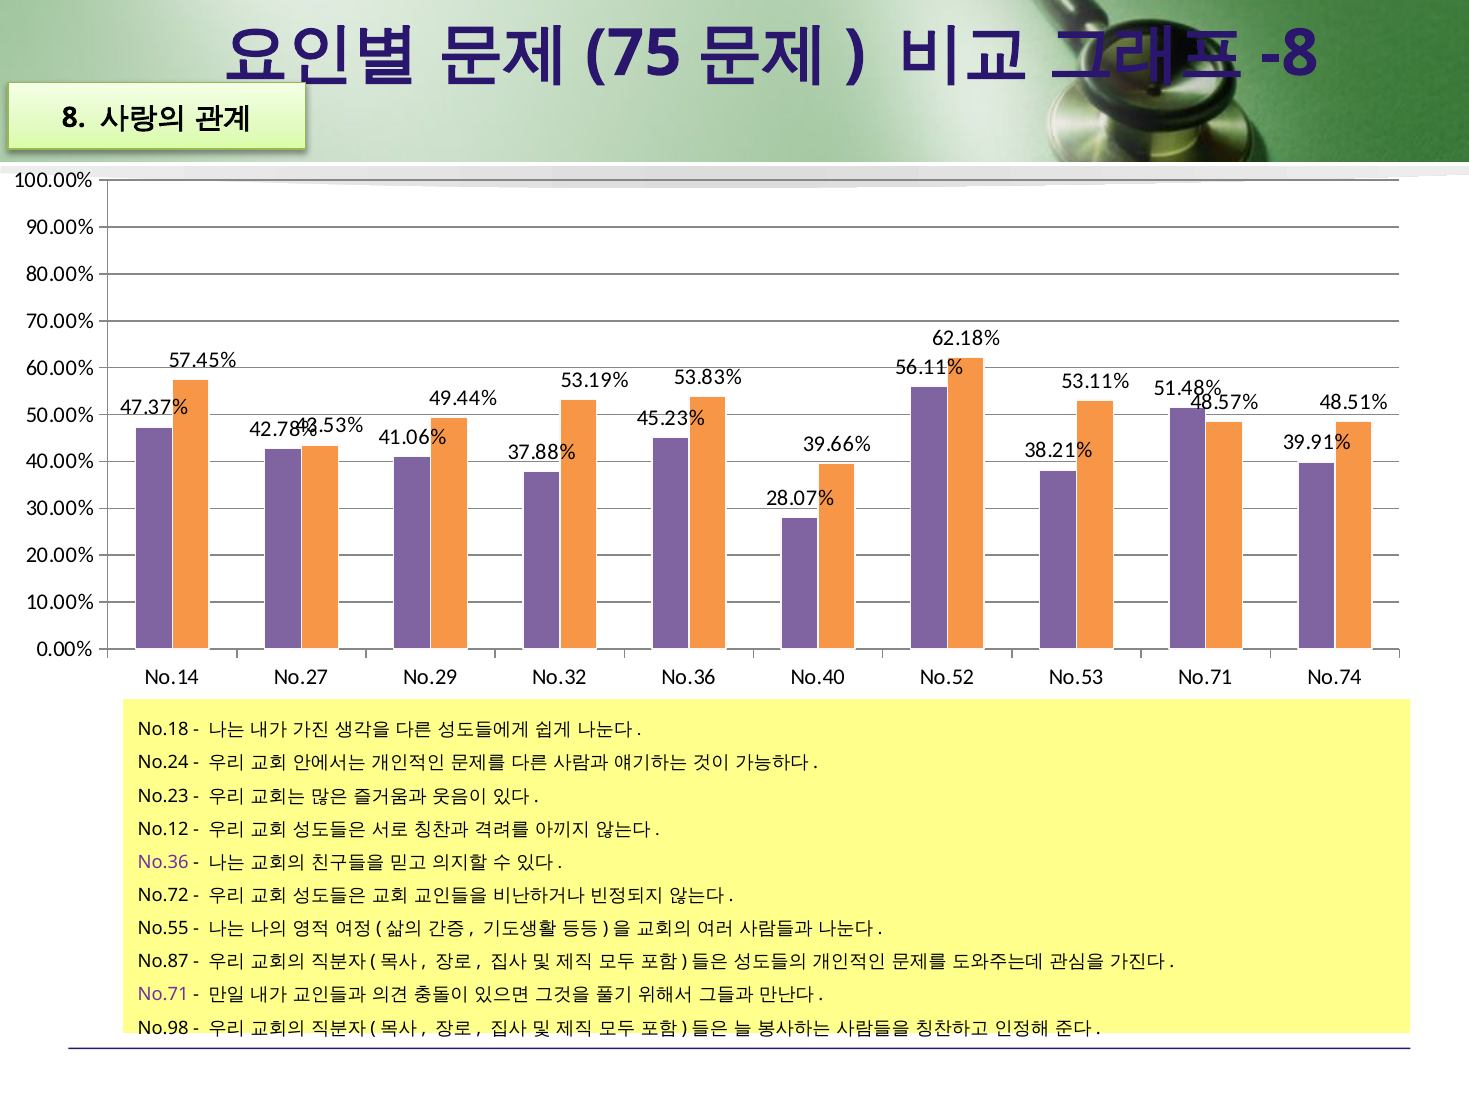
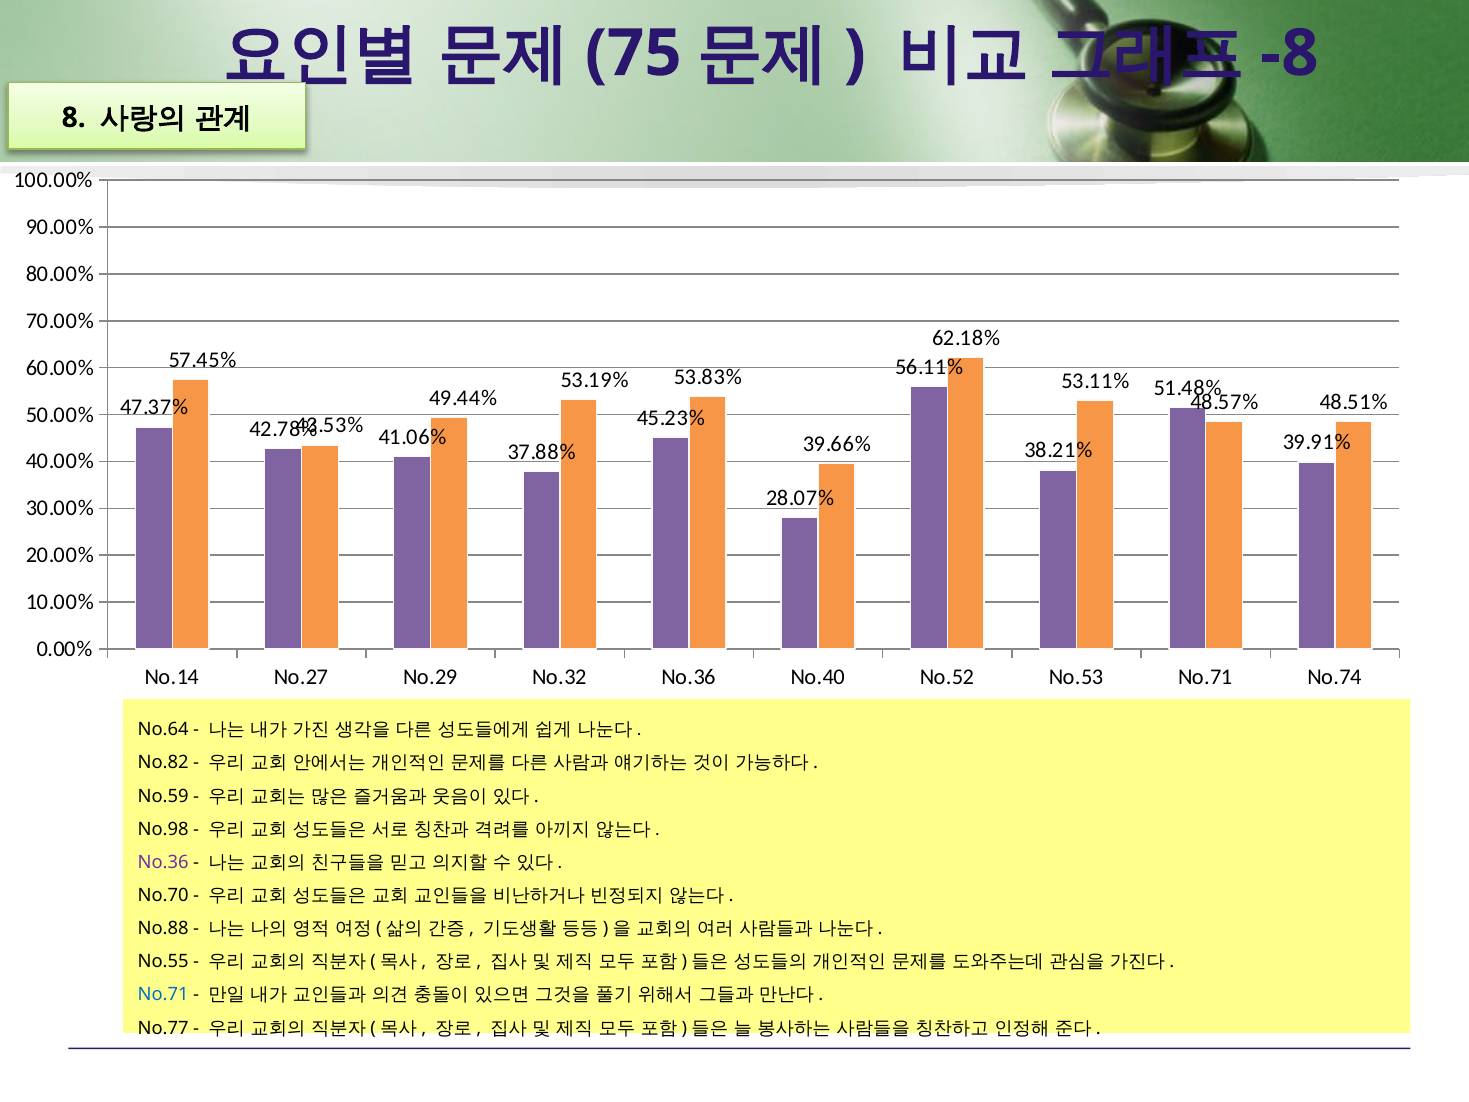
No.18: No.18 -> No.64
No.24: No.24 -> No.82
No.23: No.23 -> No.59
No.12: No.12 -> No.98
No.72: No.72 -> No.70
No.55: No.55 -> No.88
No.87: No.87 -> No.55
No.71 at (163, 995) colour: purple -> blue
No.98: No.98 -> No.77
